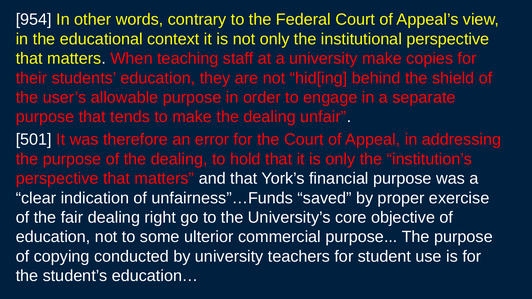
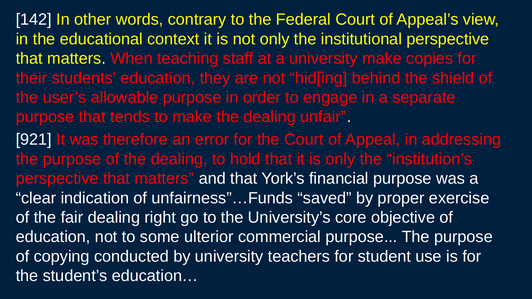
954: 954 -> 142
501: 501 -> 921
